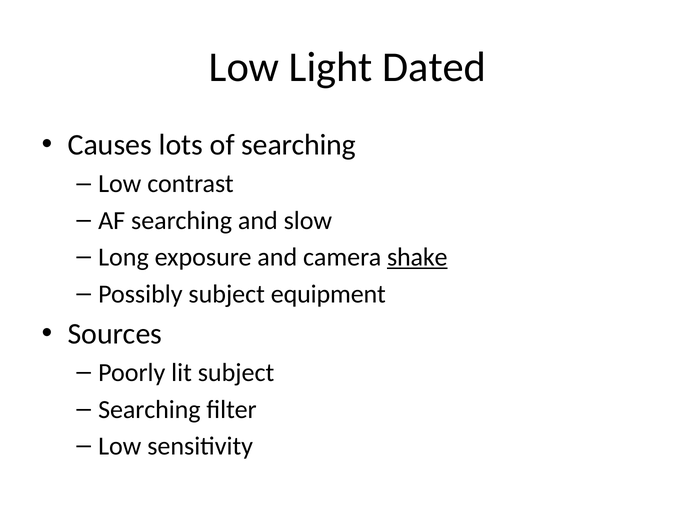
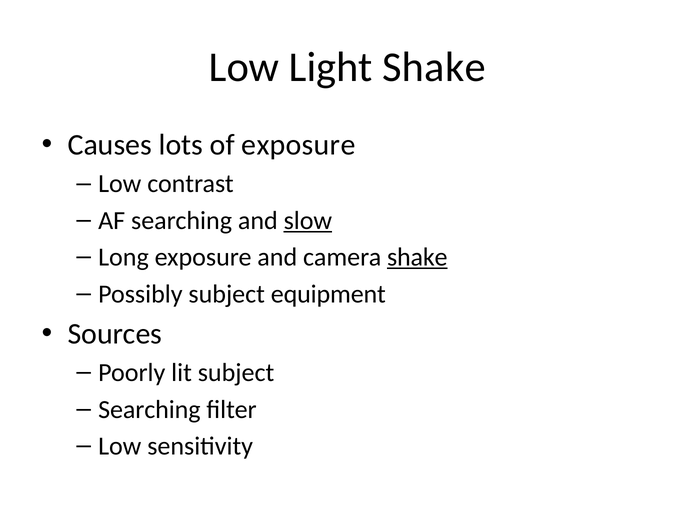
Light Dated: Dated -> Shake
of searching: searching -> exposure
slow underline: none -> present
